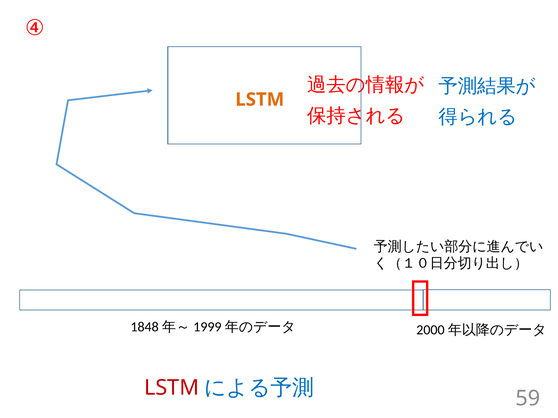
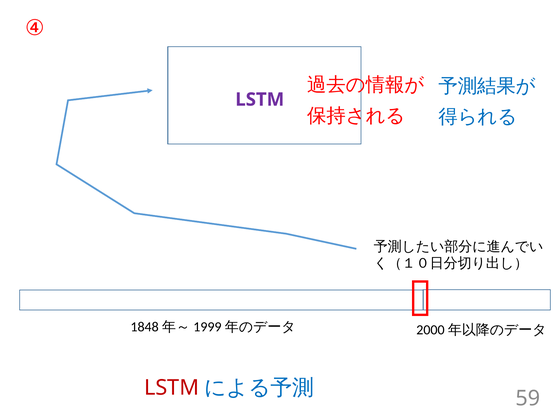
LSTM at (260, 100) colour: orange -> purple
